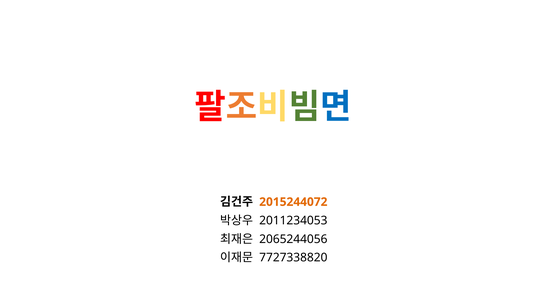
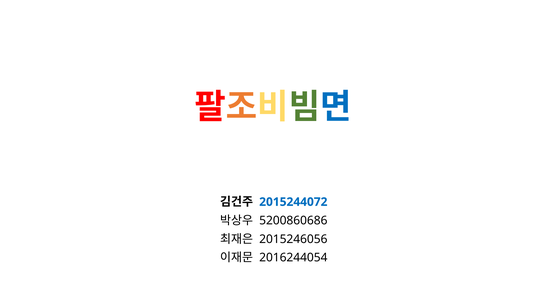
2015244072 colour: orange -> blue
2011234053: 2011234053 -> 5200860686
2065244056: 2065244056 -> 2015246056
7727338820: 7727338820 -> 2016244054
